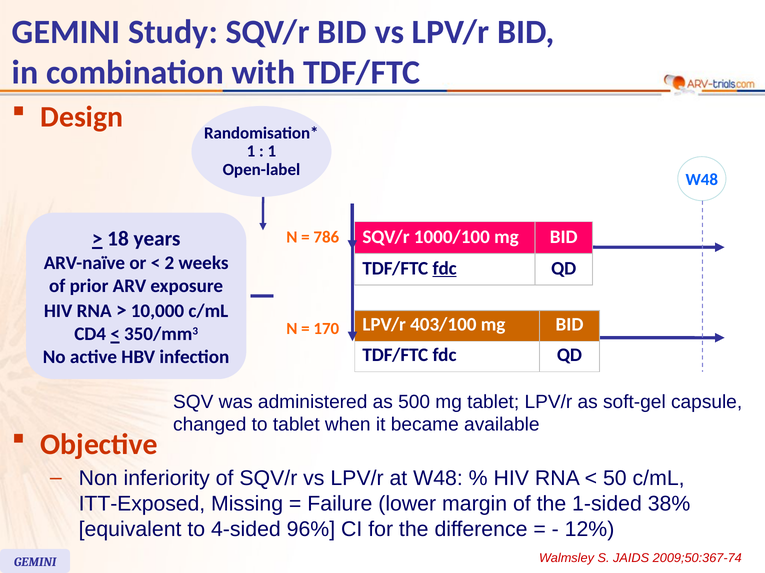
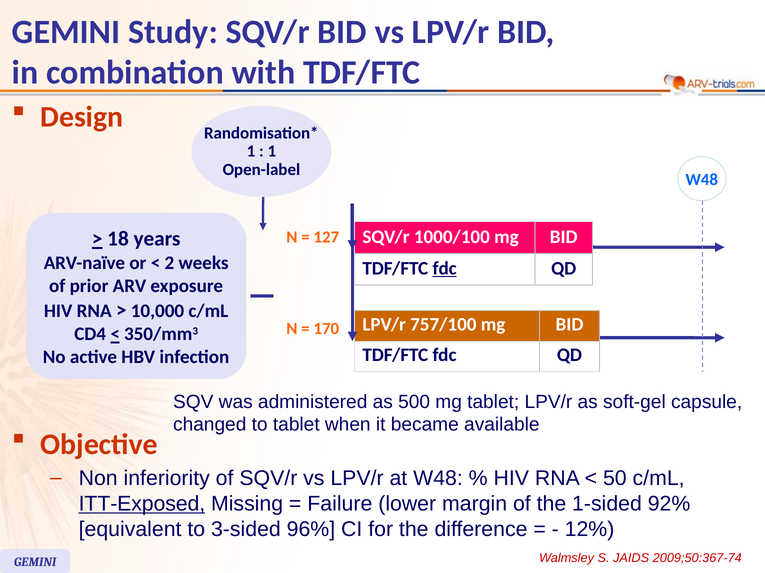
786: 786 -> 127
403/100: 403/100 -> 757/100
ITT-Exposed underline: none -> present
38%: 38% -> 92%
4-sided: 4-sided -> 3-sided
